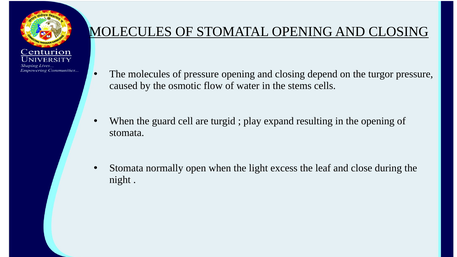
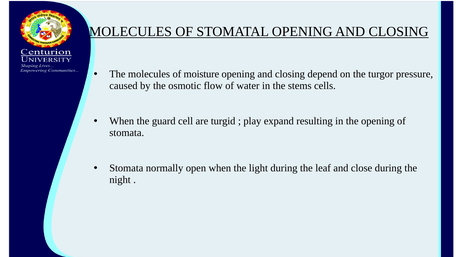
of pressure: pressure -> moisture
light excess: excess -> during
